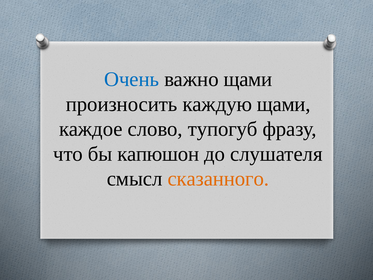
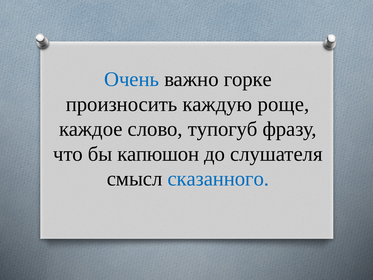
важно щами: щами -> горке
каждую щами: щами -> роще
сказанного colour: orange -> blue
